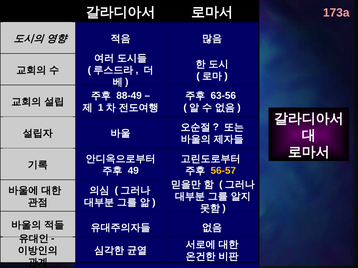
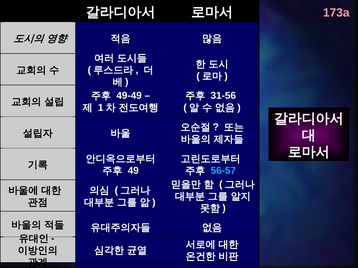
88-49: 88-49 -> 49-49
63-56: 63-56 -> 31-56
56-57 colour: yellow -> light blue
